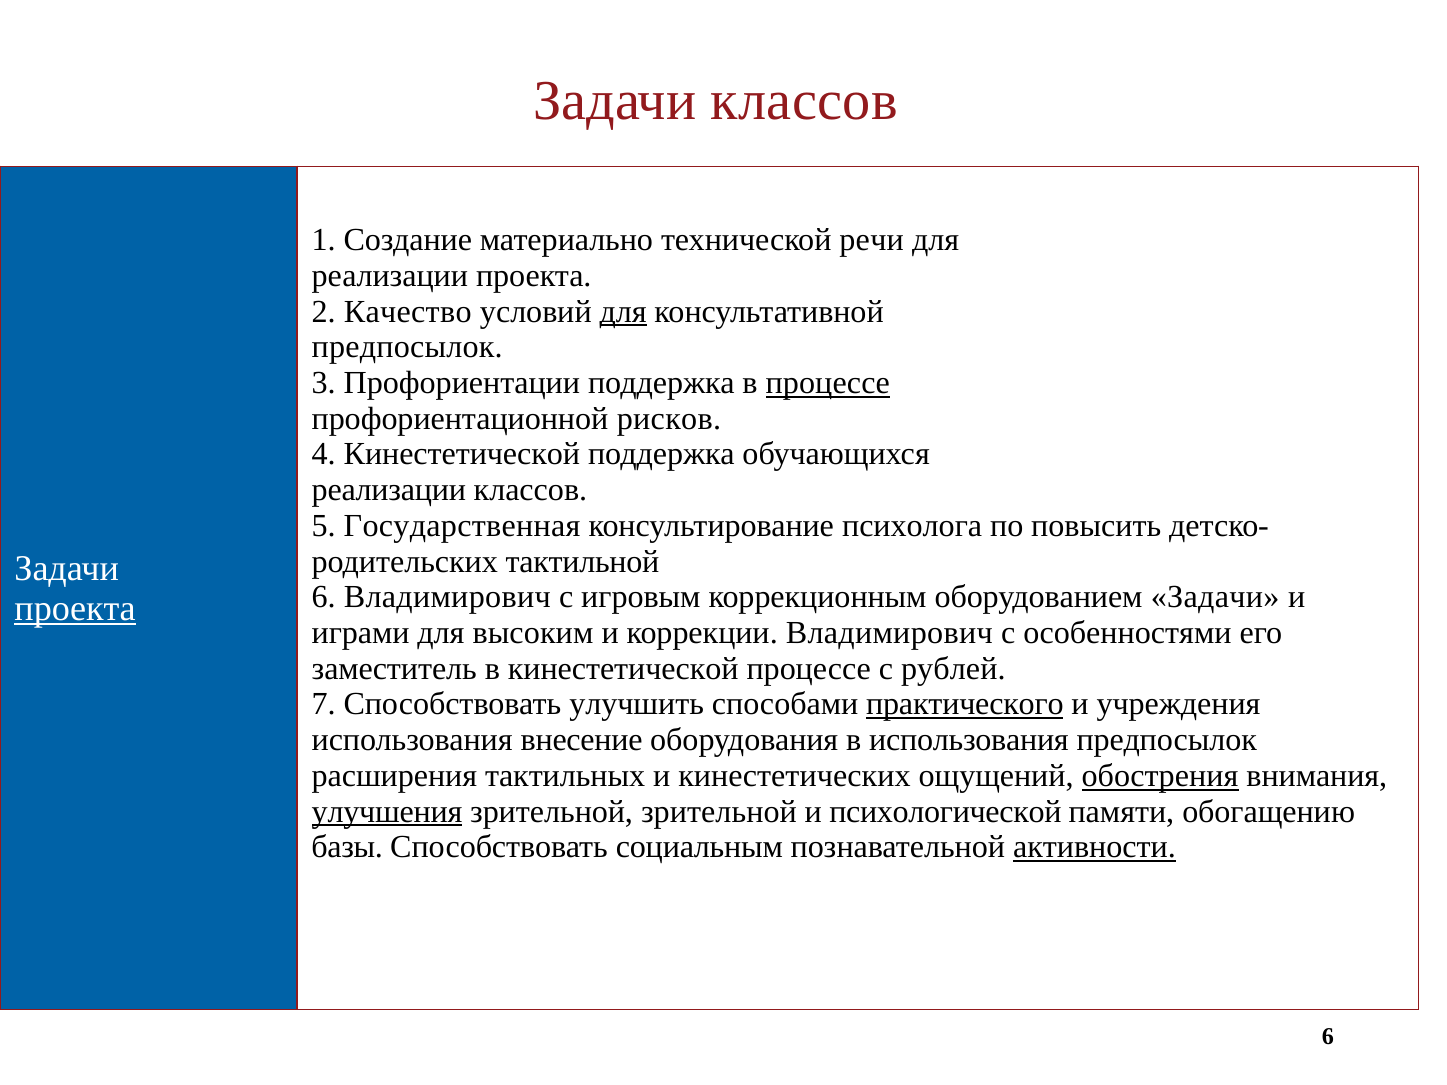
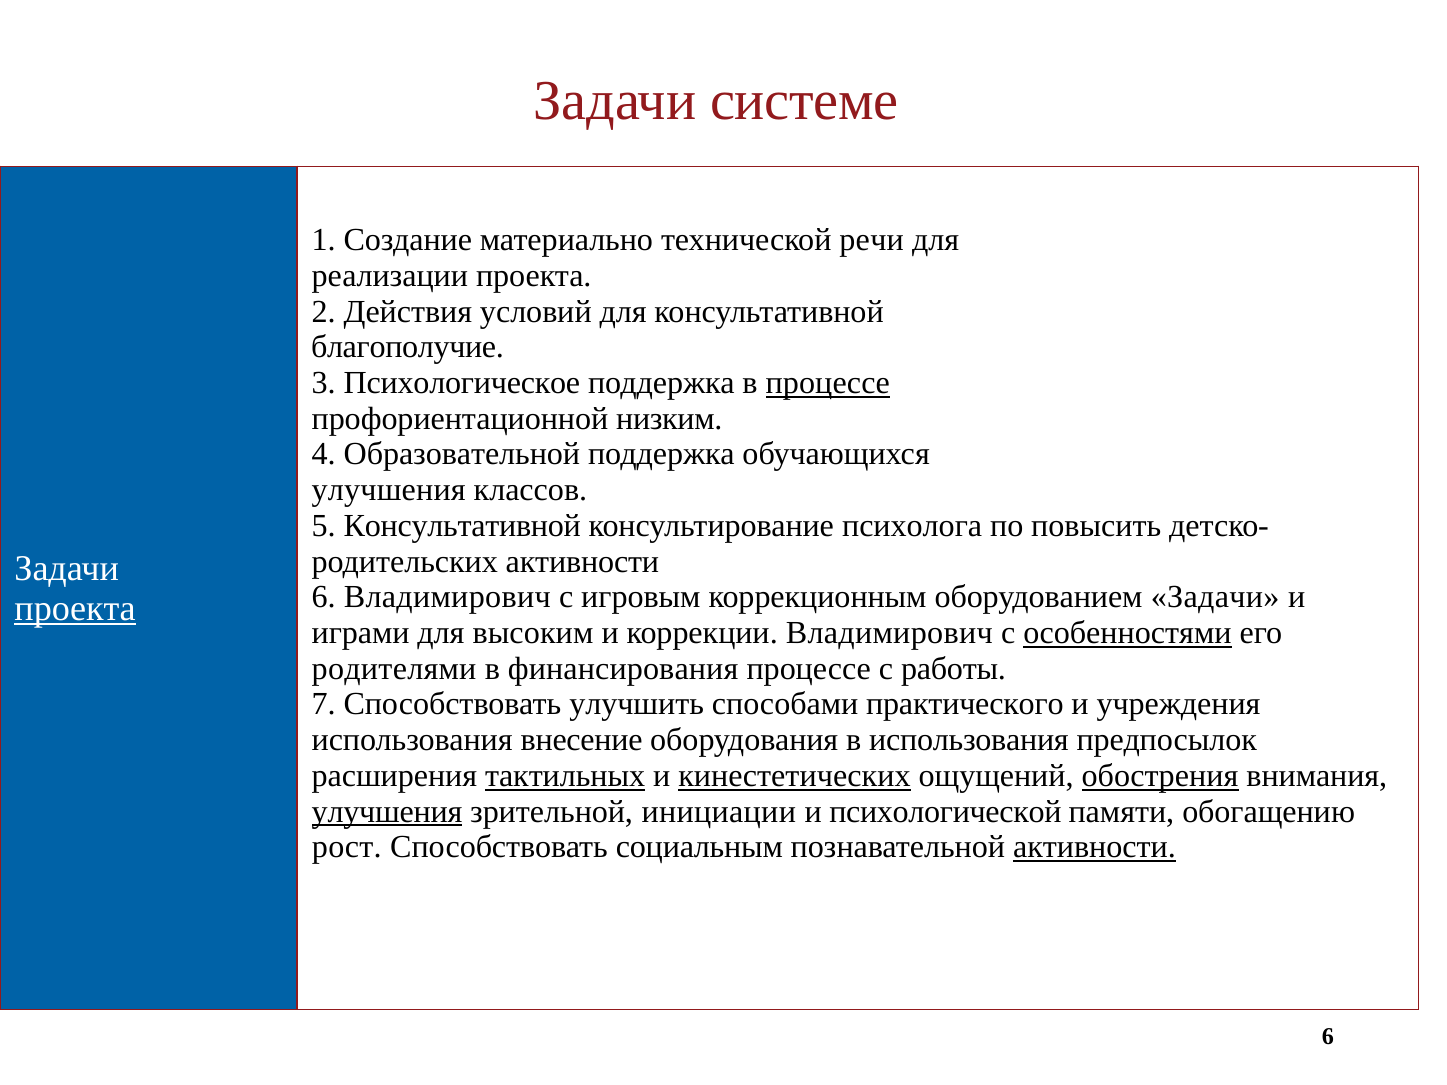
Задачи классов: классов -> системе
Качество: Качество -> Действия
для at (623, 312) underline: present -> none
предпосылок at (407, 347): предпосылок -> благополучие
Профориентации: Профориентации -> Психологическое
рисков: рисков -> низким
4 Кинестетической: Кинестетической -> Образовательной
реализации at (389, 490): реализации -> улучшения
5 Государственная: Государственная -> Консультативной
тактильной at (582, 562): тактильной -> активности
особенностями underline: none -> present
заместитель: заместитель -> родителями
в кинестетической: кинестетической -> финансирования
рублей: рублей -> работы
практического underline: present -> none
тактильных underline: none -> present
кинестетических underline: none -> present
зрительной зрительной: зрительной -> инициации
базы: базы -> рост
